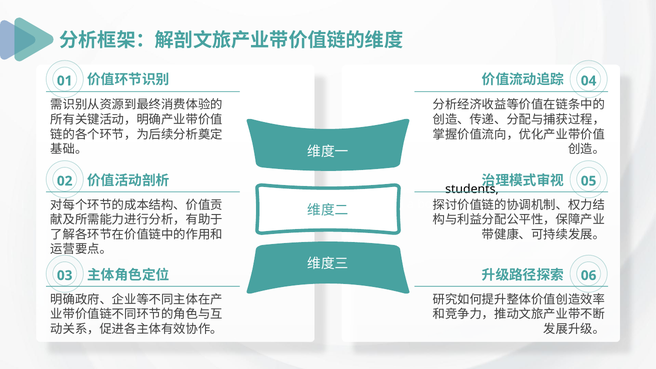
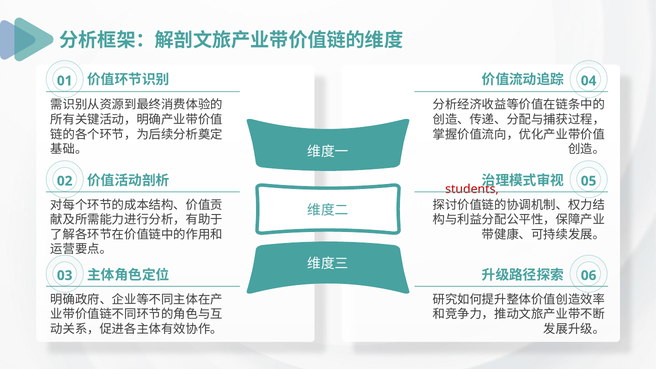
students colour: black -> red
